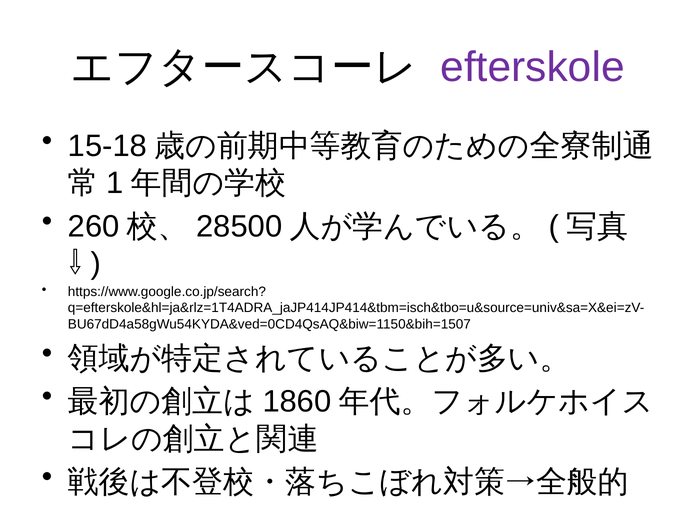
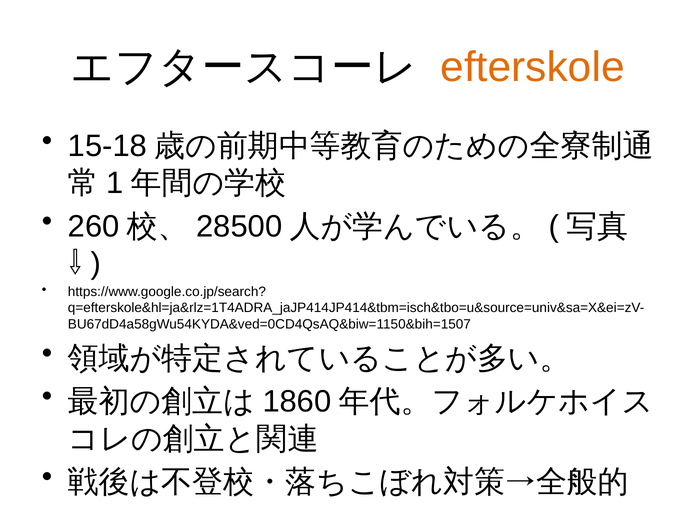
efterskole colour: purple -> orange
